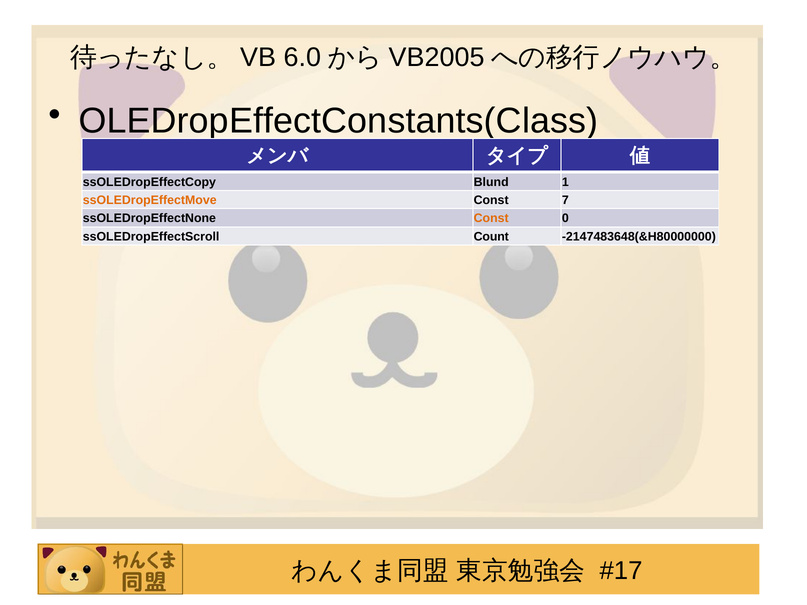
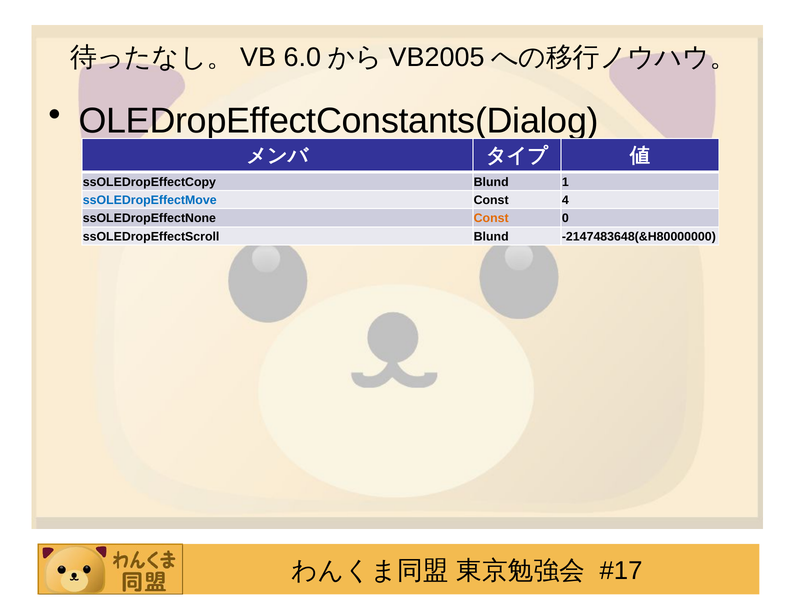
OLEDropEffectConstants(Class: OLEDropEffectConstants(Class -> OLEDropEffectConstants(Dialog
ssOLEDropEffectMove colour: orange -> blue
7: 7 -> 4
ssOLEDropEffectScroll Count: Count -> Blund
